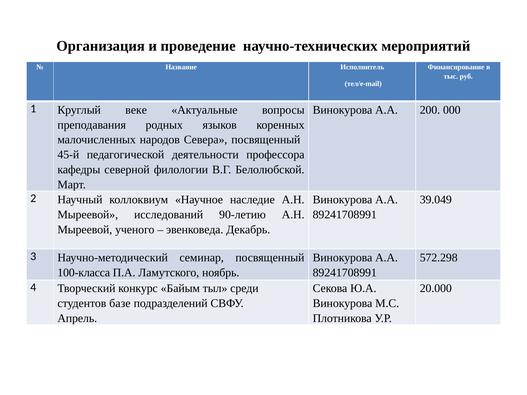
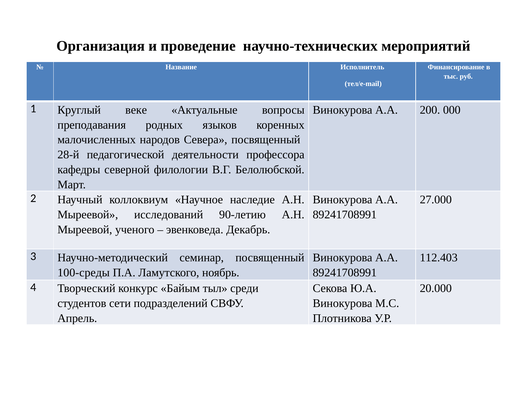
45-й: 45-й -> 28-й
39.049: 39.049 -> 27.000
572.298: 572.298 -> 112.403
100-класса: 100-класса -> 100-среды
базе: базе -> сети
